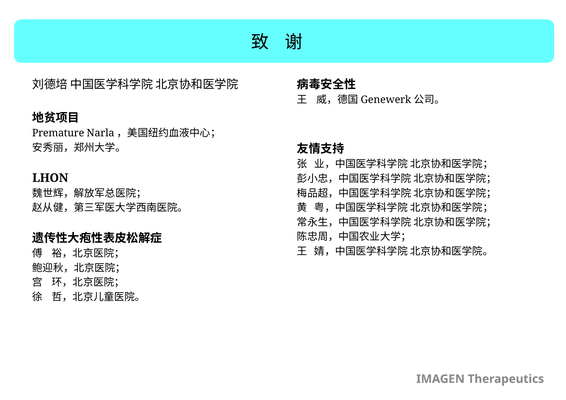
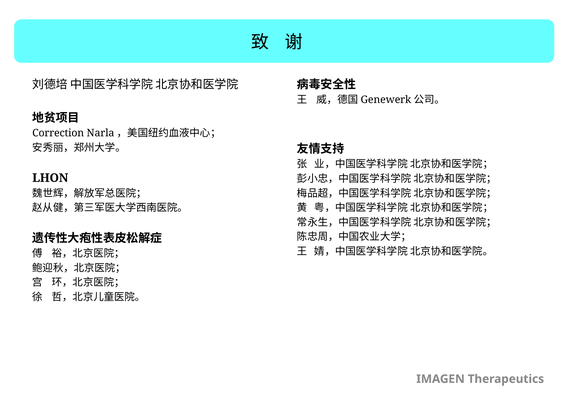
Premature: Premature -> Correction
